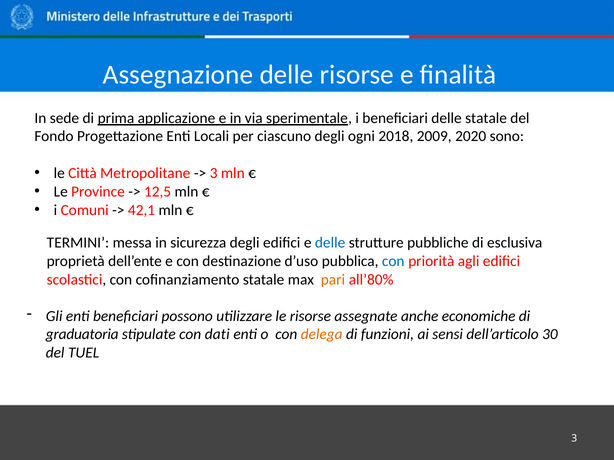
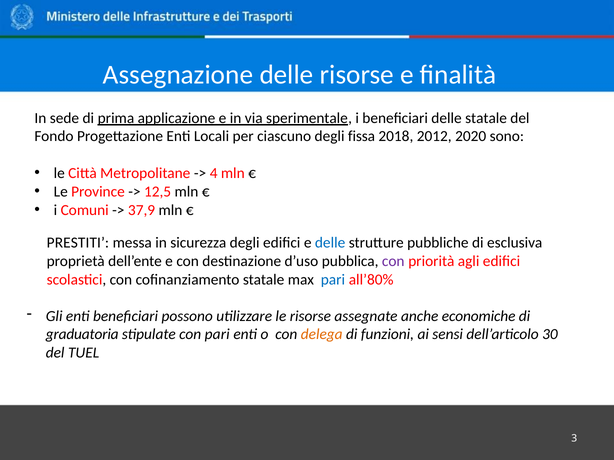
ogni: ogni -> fissa
2009: 2009 -> 2012
3 at (214, 173): 3 -> 4
42,1: 42,1 -> 37,9
TERMINI: TERMINI -> PRESTITI
con at (393, 261) colour: blue -> purple
pari at (333, 280) colour: orange -> blue
con dati: dati -> pari
